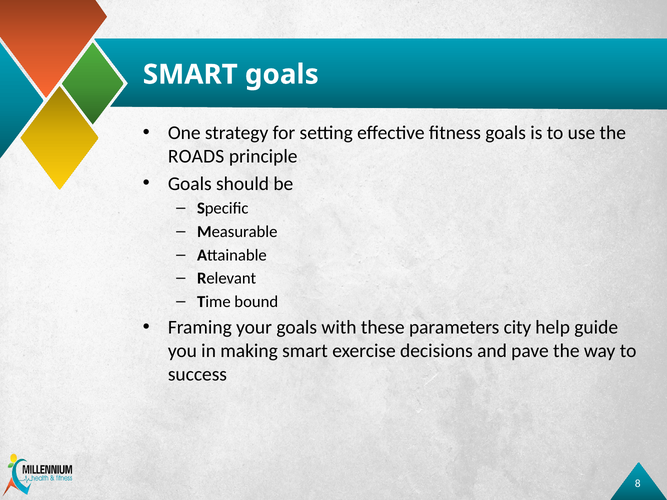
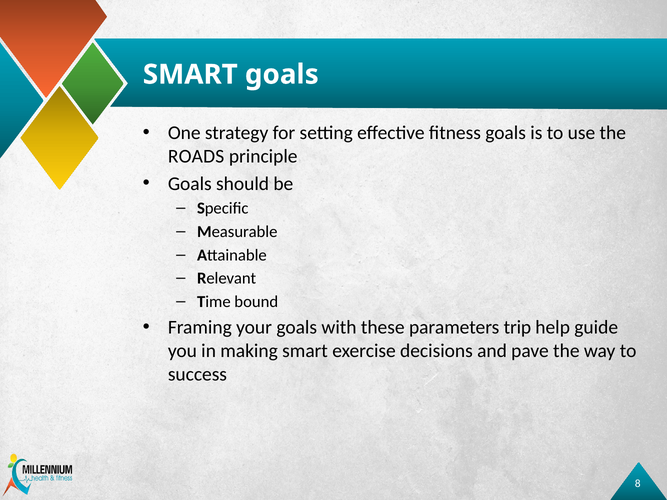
city: city -> trip
